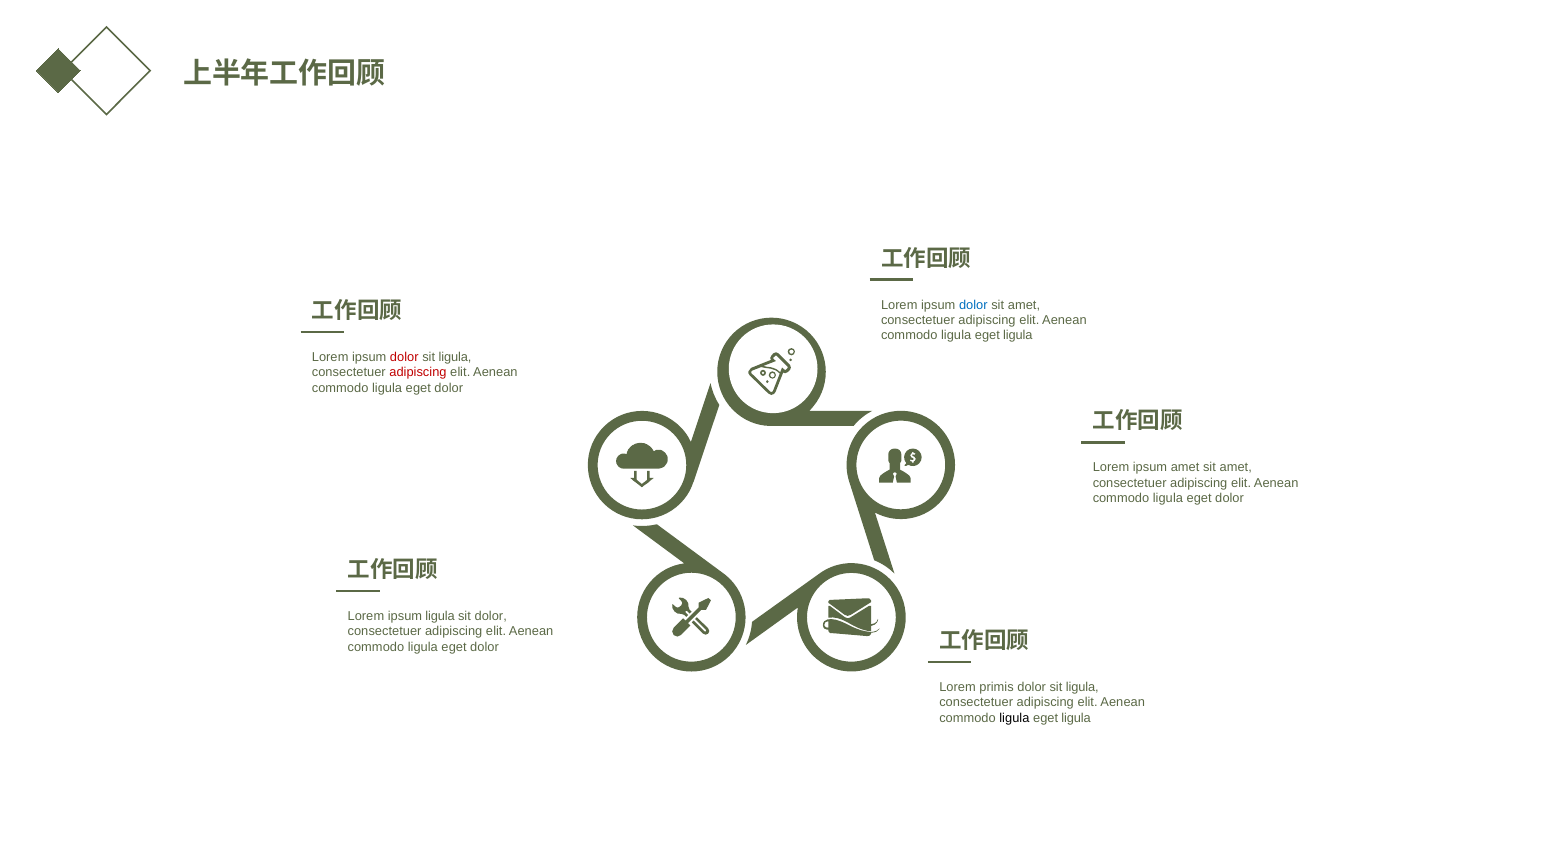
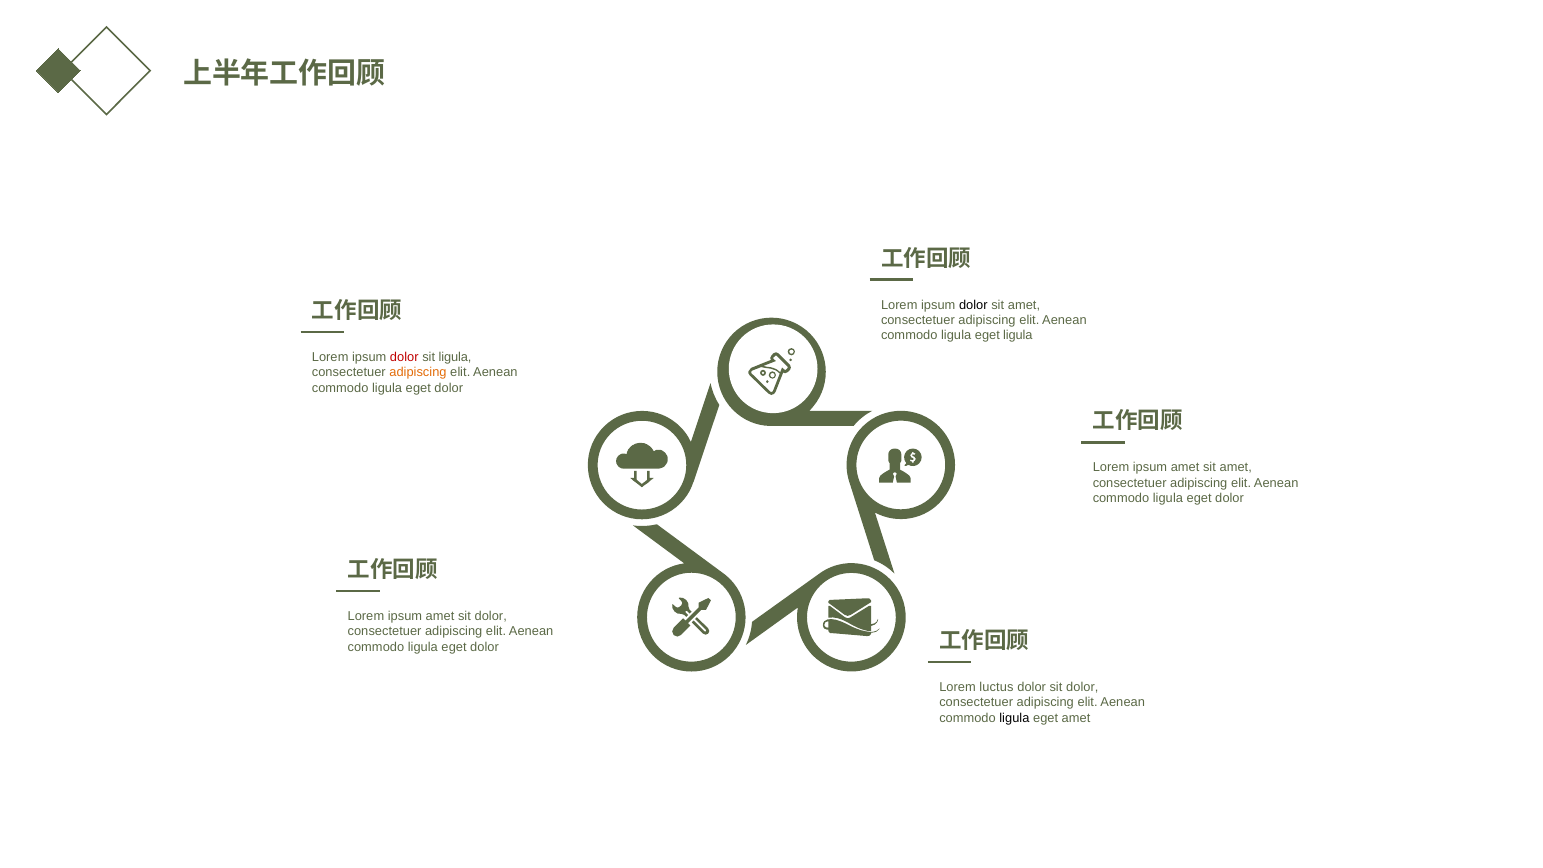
dolor at (973, 305) colour: blue -> black
adipiscing at (418, 373) colour: red -> orange
ligula at (440, 616): ligula -> amet
primis: primis -> luctus
ligula at (1082, 687): ligula -> dolor
ligula at (1076, 718): ligula -> amet
